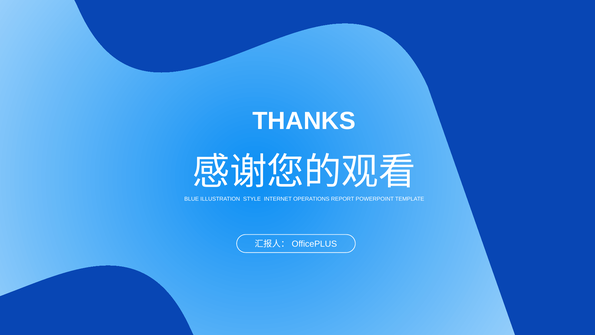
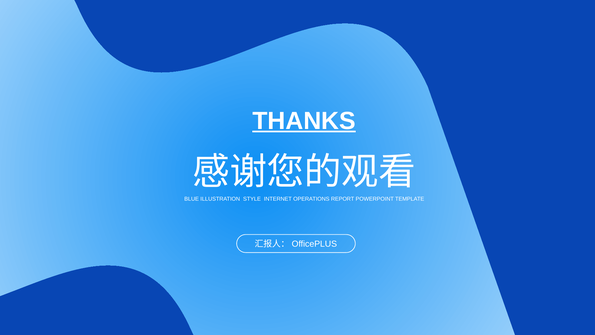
THANKS underline: none -> present
